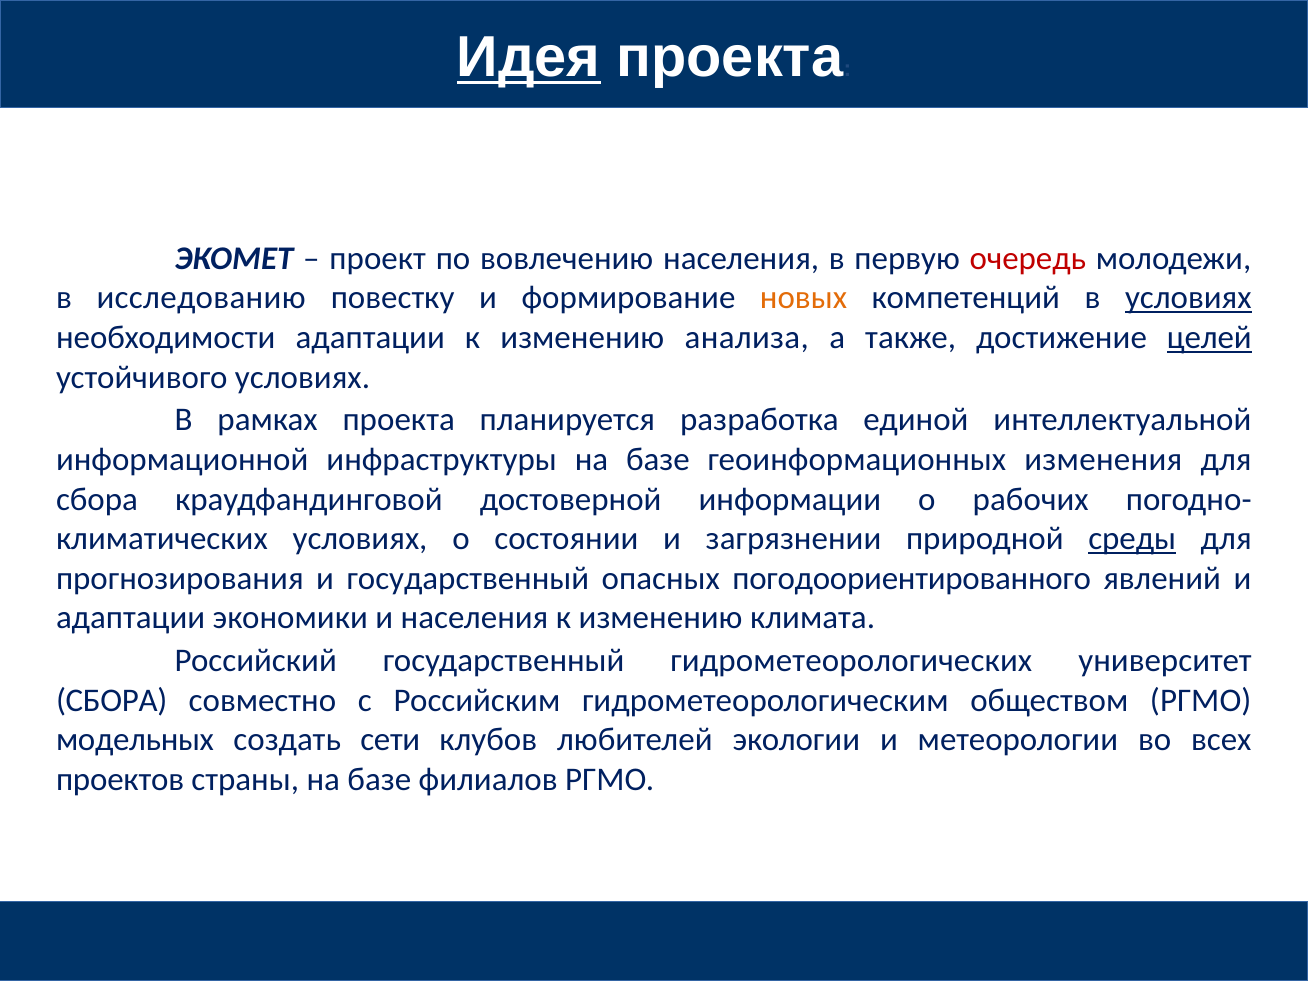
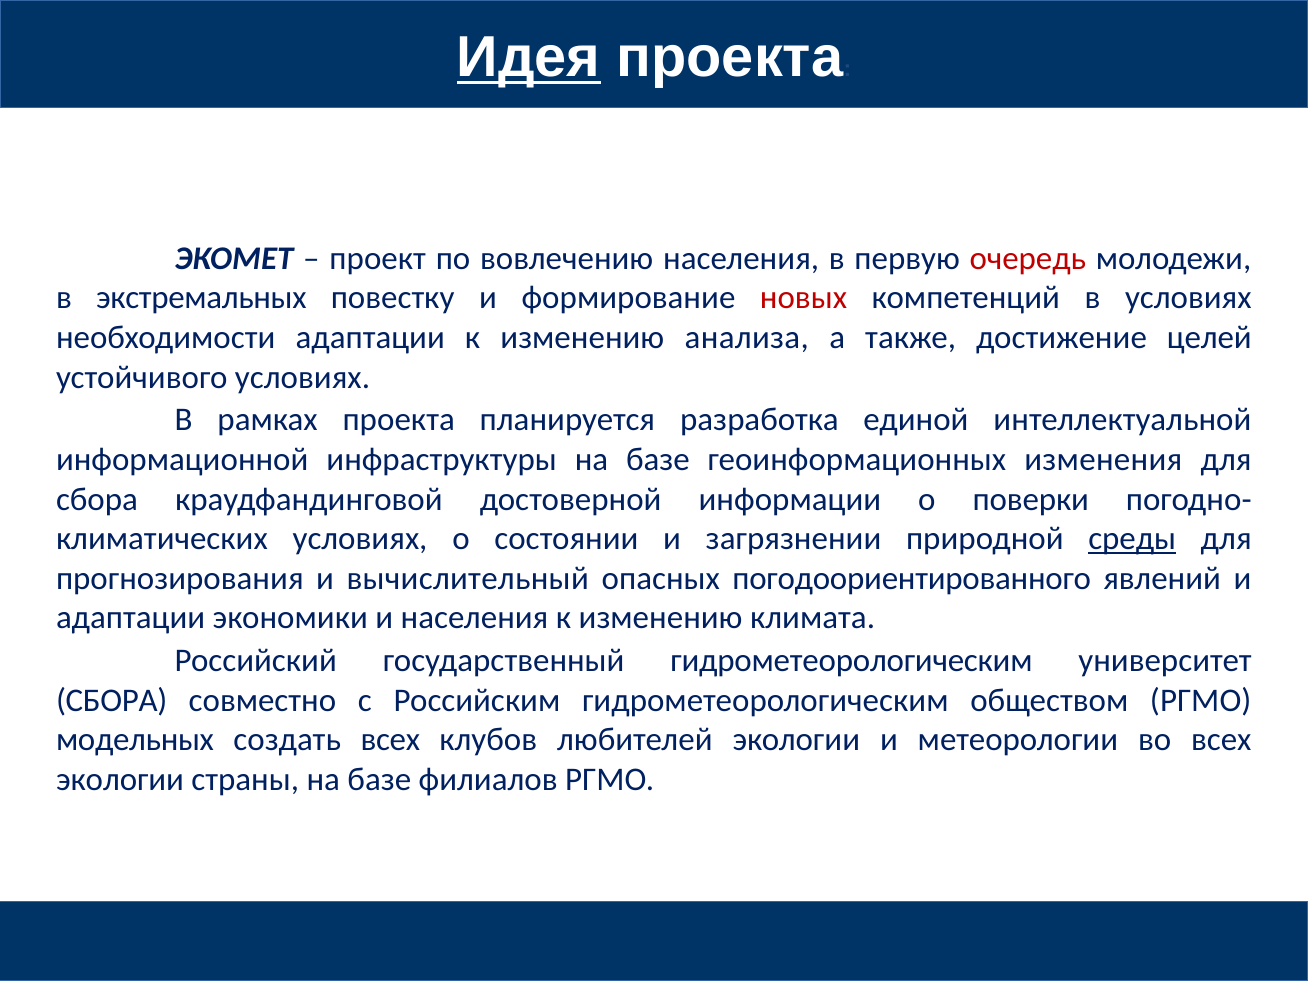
исследованию: исследованию -> экстремальных
новых colour: orange -> red
условиях at (1188, 298) underline: present -> none
целей underline: present -> none
рабочих: рабочих -> поверки
и государственный: государственный -> вычислительный
государственный гидрометеорологических: гидрометеорологических -> гидрометеорологическим
создать сети: сети -> всех
проектов at (120, 779): проектов -> экологии
